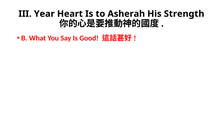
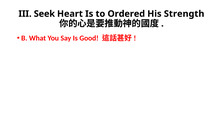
Year: Year -> Seek
Asherah: Asherah -> Ordered
